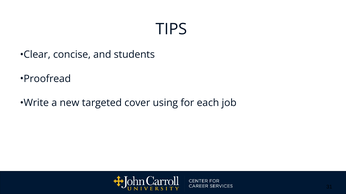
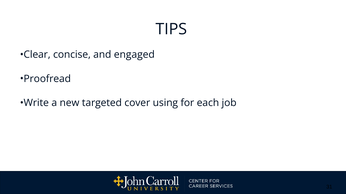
students: students -> engaged
